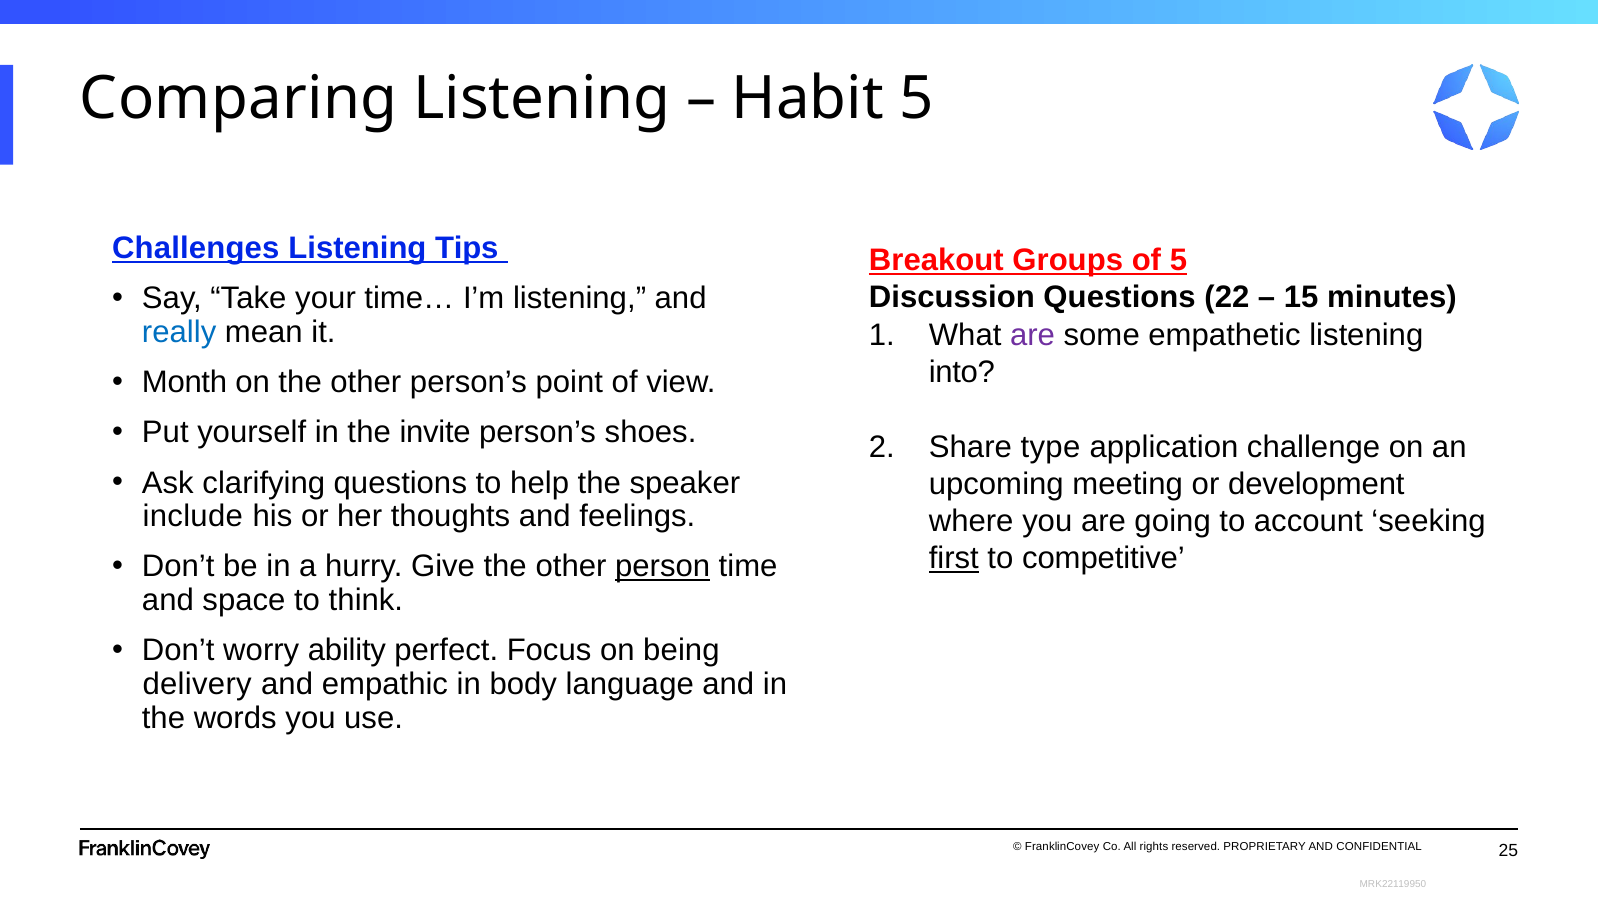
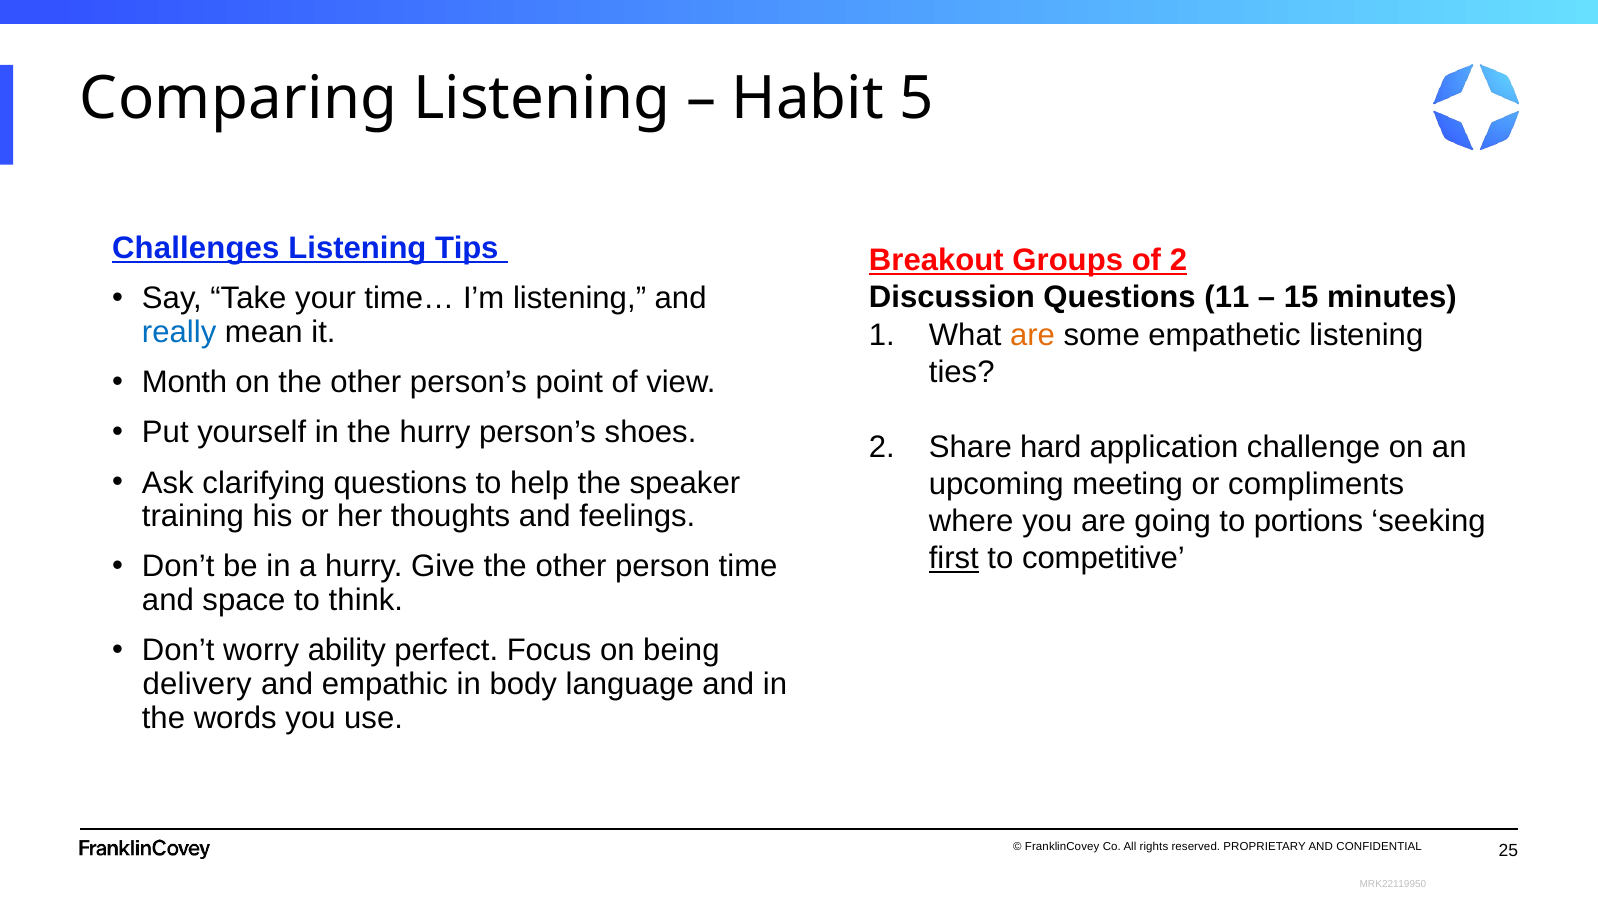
of 5: 5 -> 2
22: 22 -> 11
are at (1032, 335) colour: purple -> orange
into: into -> ties
the invite: invite -> hurry
type: type -> hard
development: development -> compliments
include: include -> training
account: account -> portions
person underline: present -> none
